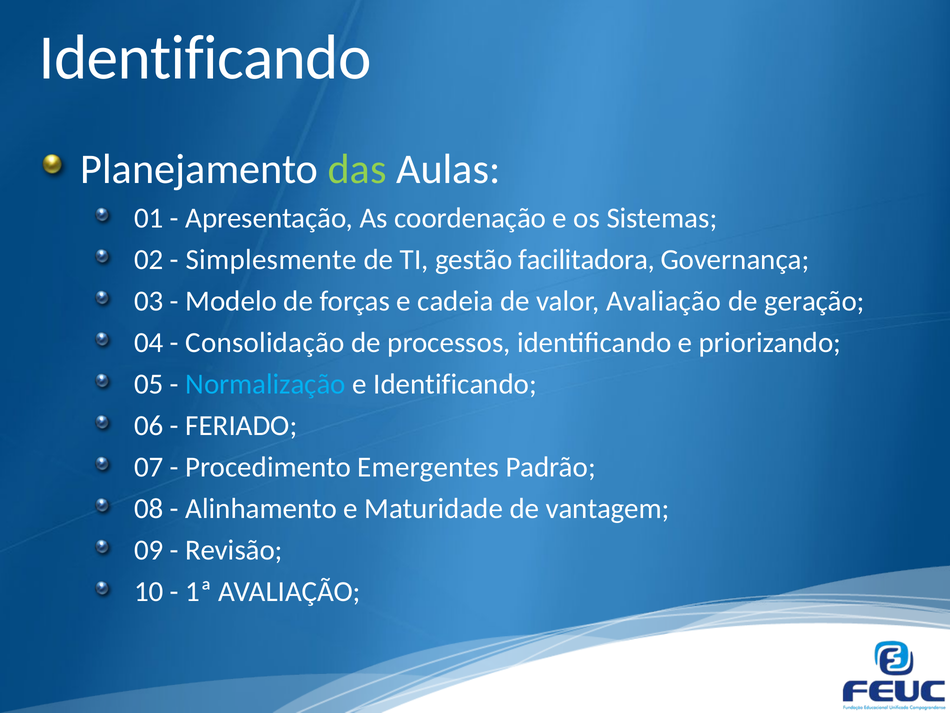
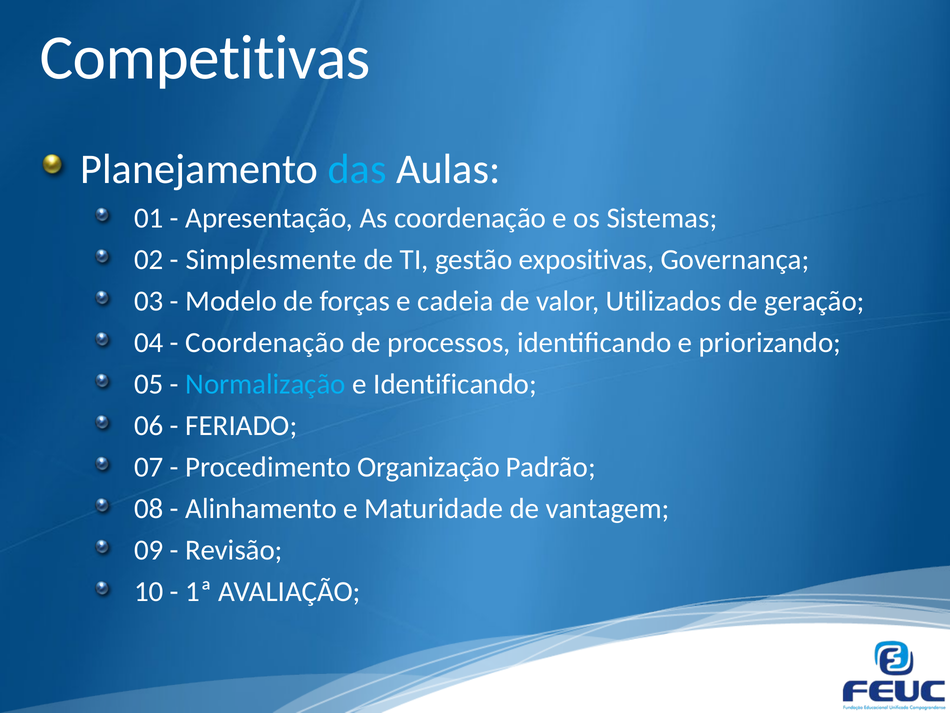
Identificando at (205, 58): Identificando -> Competitivas
das colour: light green -> light blue
facilitadora: facilitadora -> expositivas
valor Avaliação: Avaliação -> Utilizados
Consolidação at (265, 342): Consolidação -> Coordenação
Emergentes: Emergentes -> Organização
